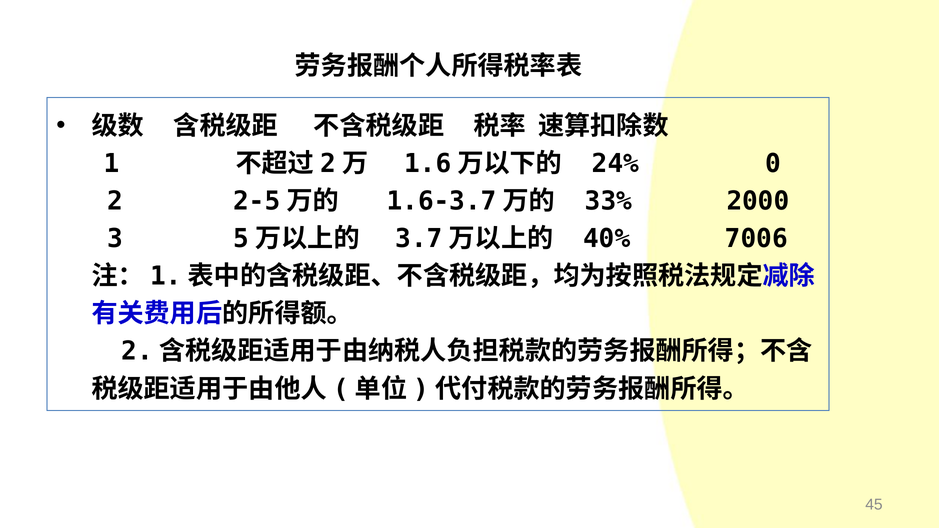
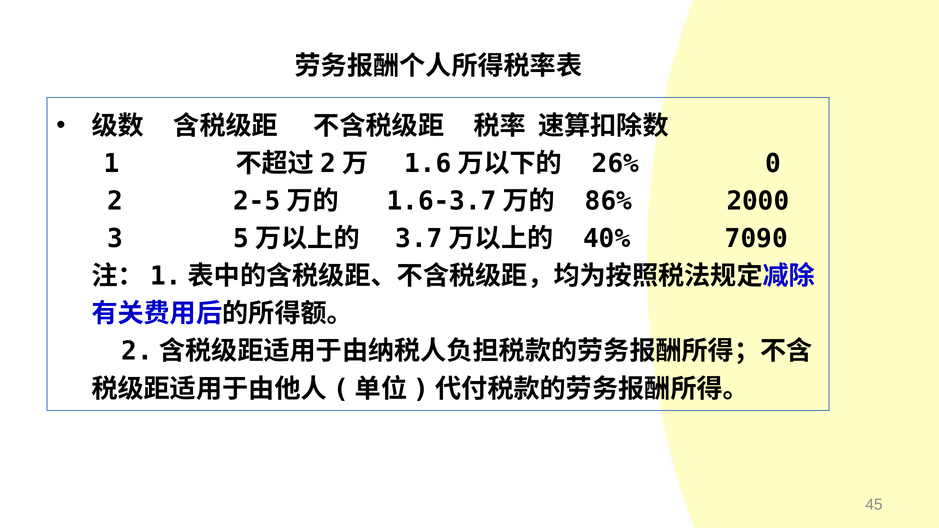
24%: 24% -> 26%
33%: 33% -> 86%
7006: 7006 -> 7090
